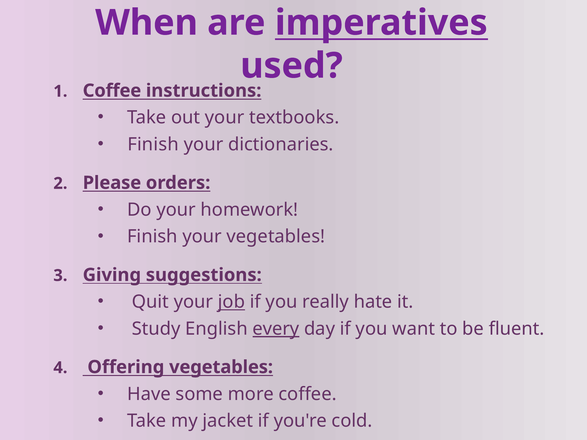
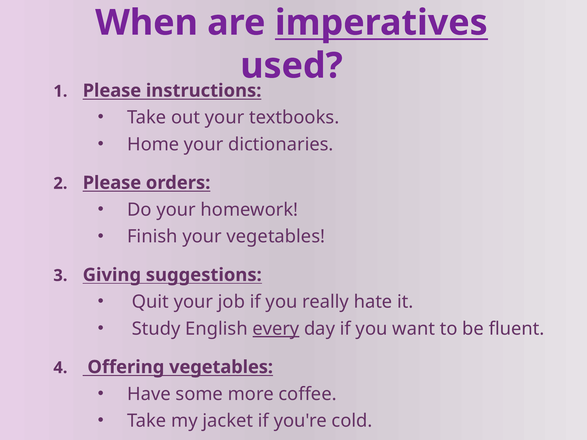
Coffee at (112, 91): Coffee -> Please
Finish at (153, 145): Finish -> Home
job underline: present -> none
